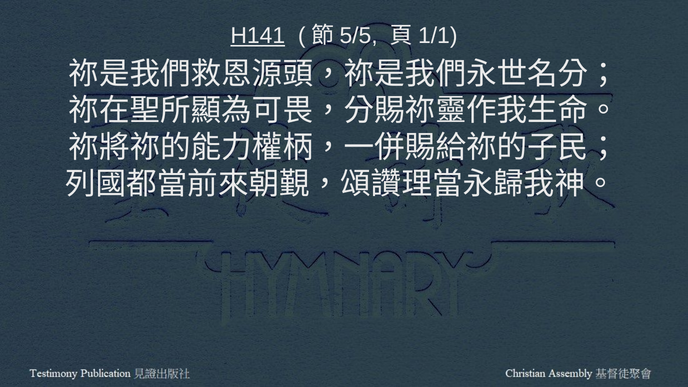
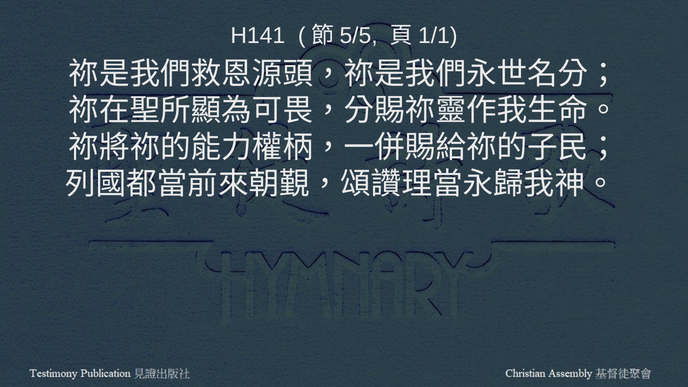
H141 underline: present -> none
